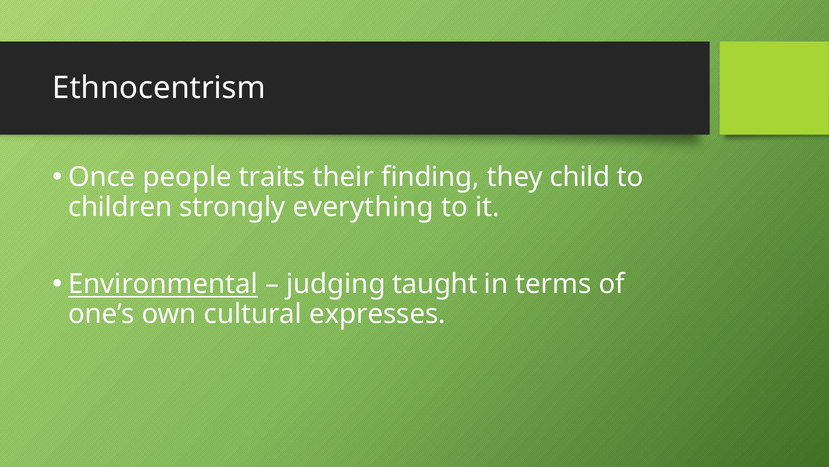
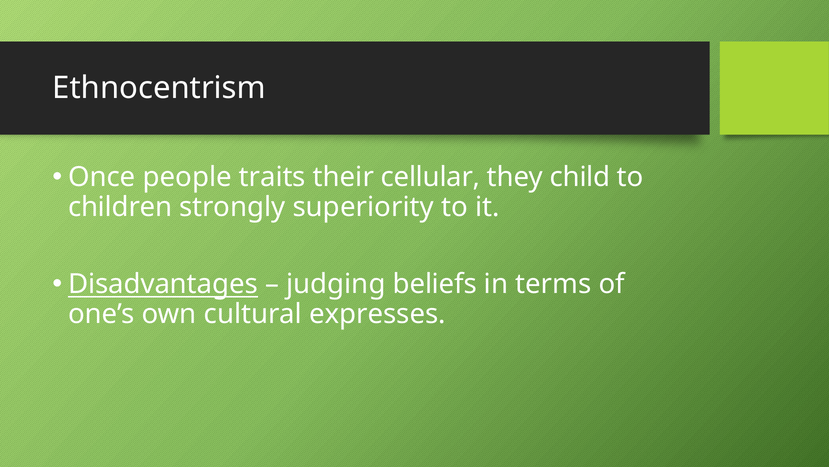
finding: finding -> cellular
everything: everything -> superiority
Environmental: Environmental -> Disadvantages
taught: taught -> beliefs
